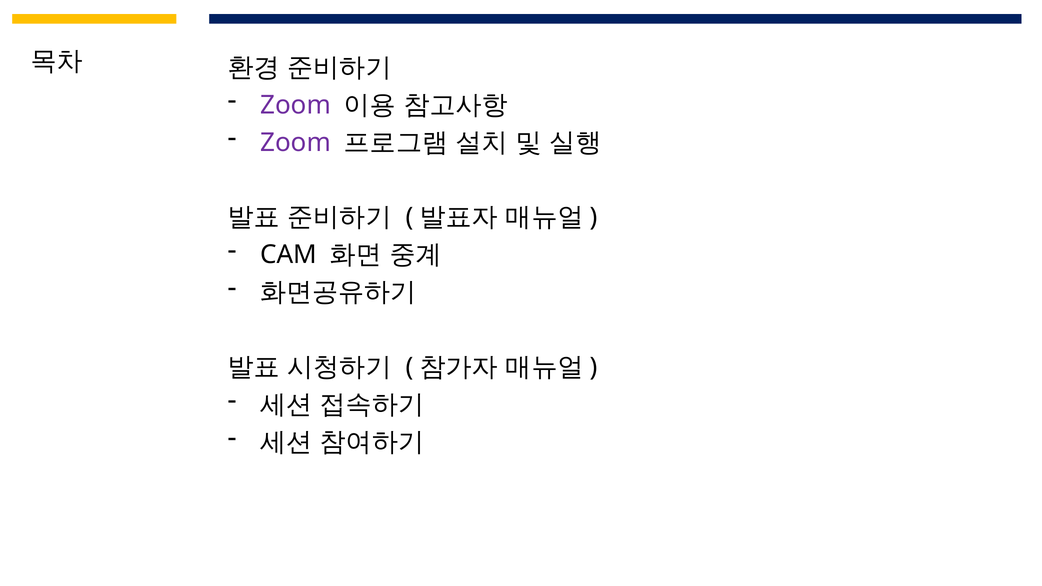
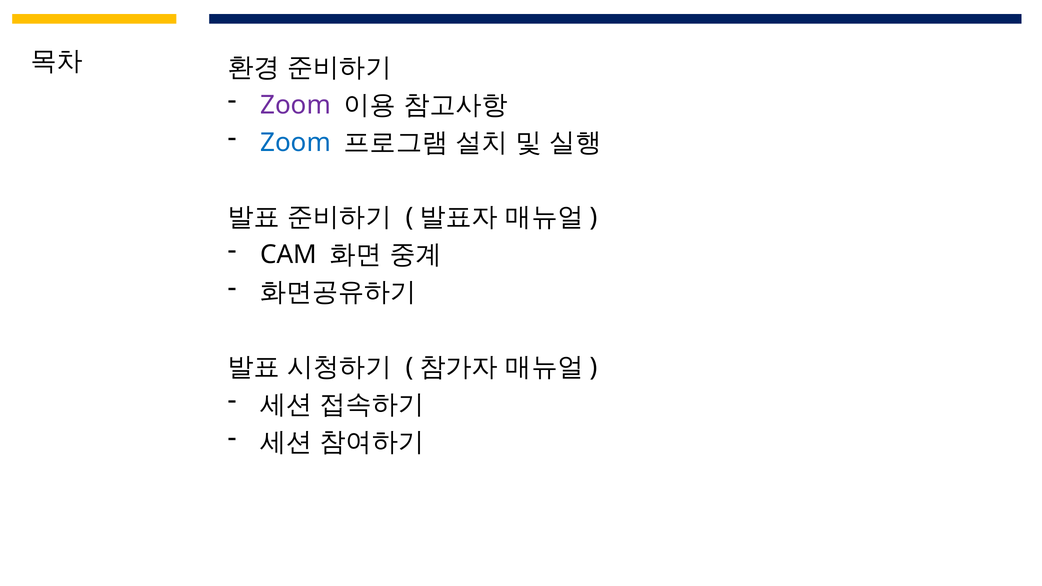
Zoom at (296, 142) colour: purple -> blue
